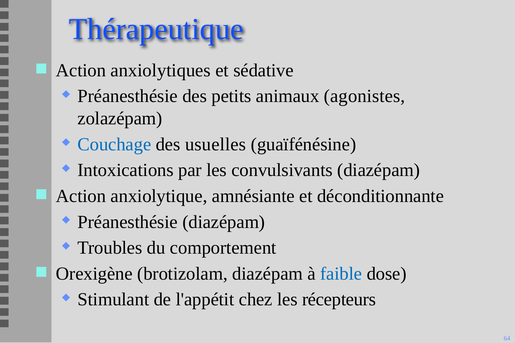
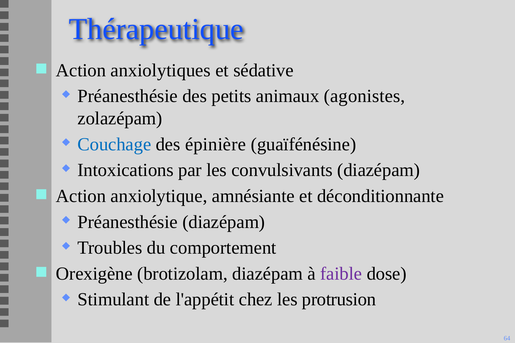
usuelles: usuelles -> épinière
faible colour: blue -> purple
récepteurs: récepteurs -> protrusion
